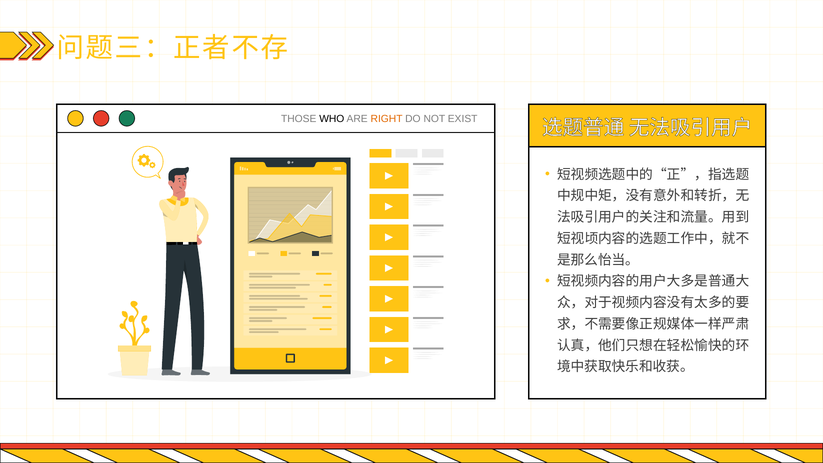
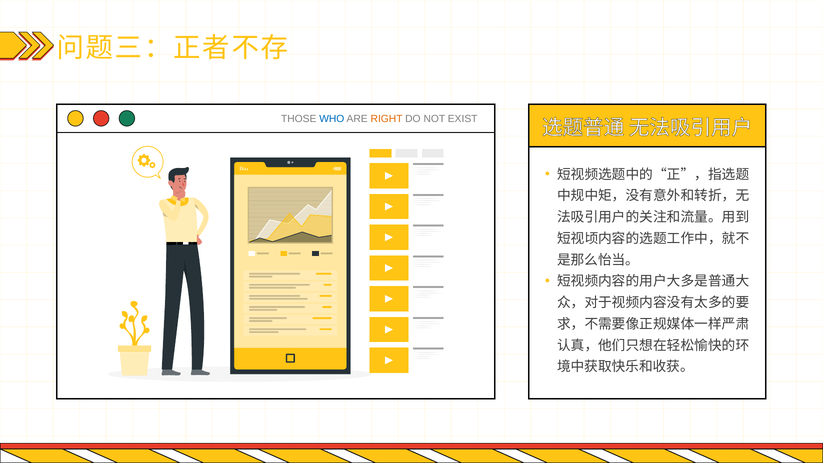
WHO colour: black -> blue
